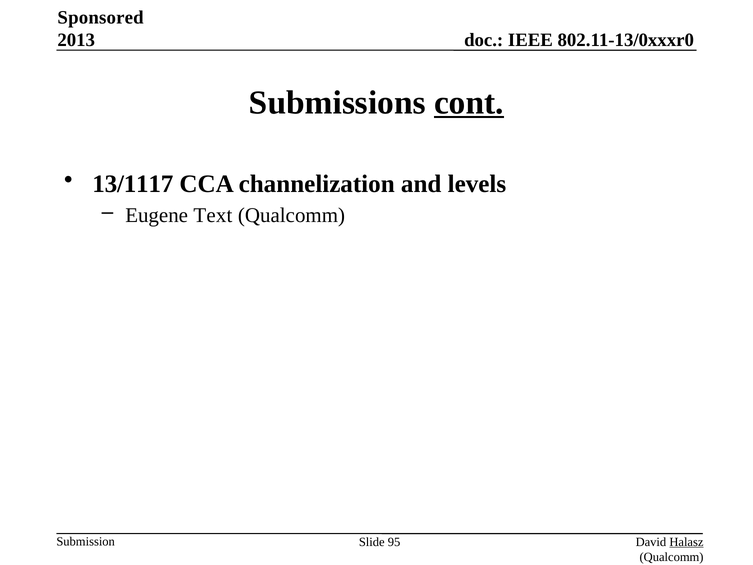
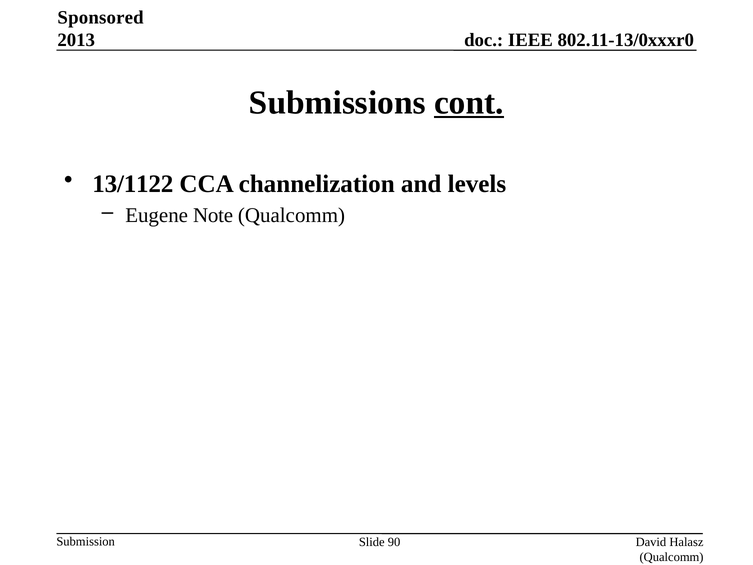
13/1117: 13/1117 -> 13/1122
Text: Text -> Note
95: 95 -> 90
Halasz underline: present -> none
